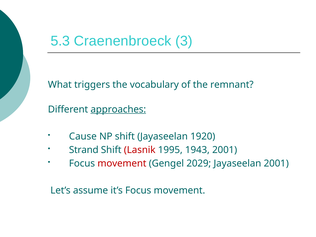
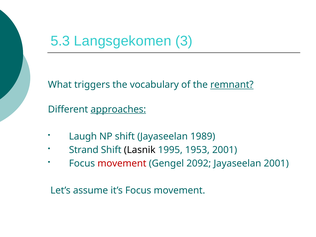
Craenenbroeck: Craenenbroeck -> Langsgekomen
remnant underline: none -> present
Cause: Cause -> Laugh
1920: 1920 -> 1989
Lasnik colour: red -> black
1943: 1943 -> 1953
2029: 2029 -> 2092
